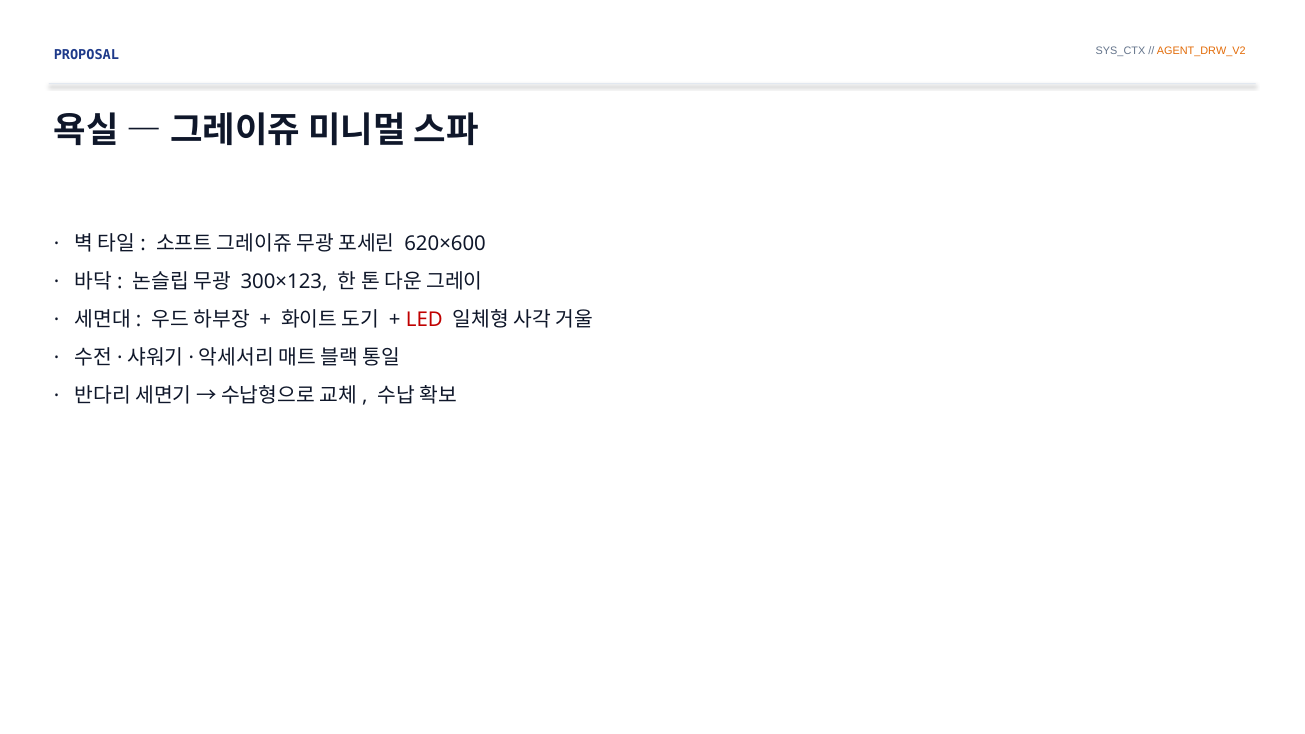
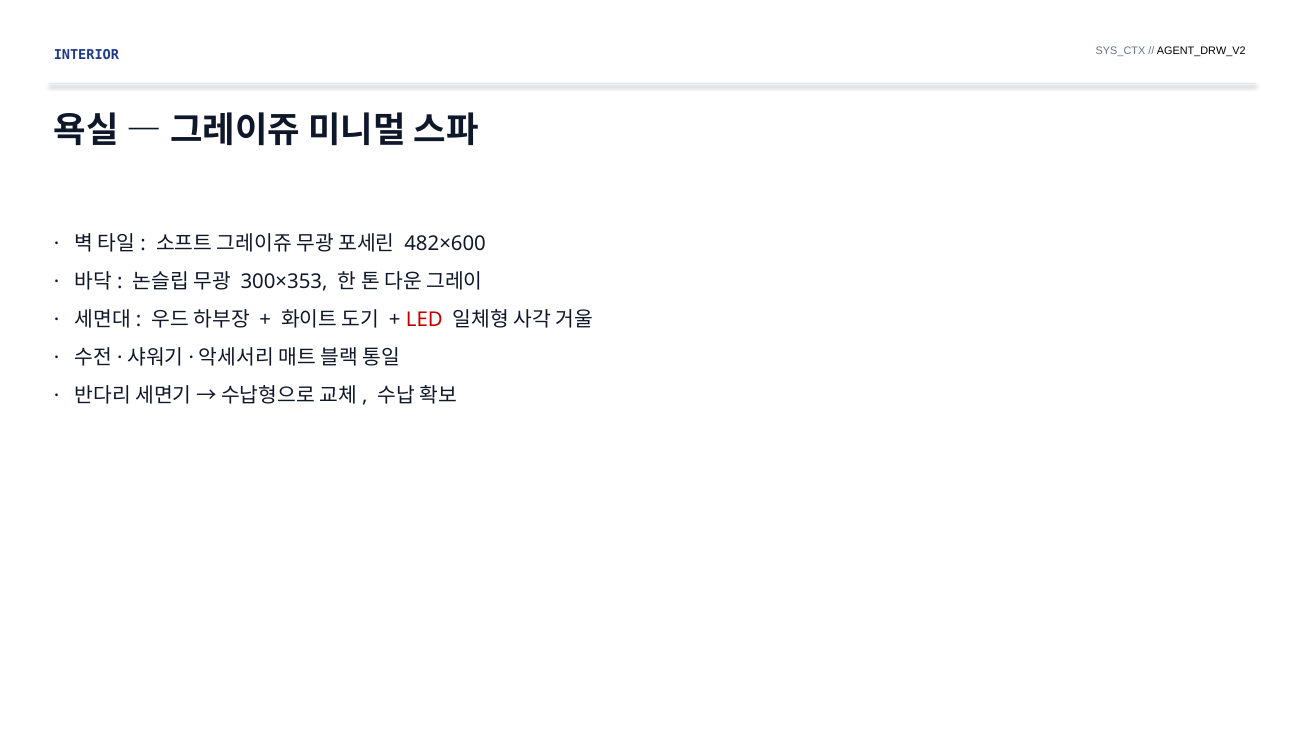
AGENT_DRW_V2 colour: orange -> black
PROPOSAL: PROPOSAL -> INTERIOR
620×600: 620×600 -> 482×600
300×123: 300×123 -> 300×353
